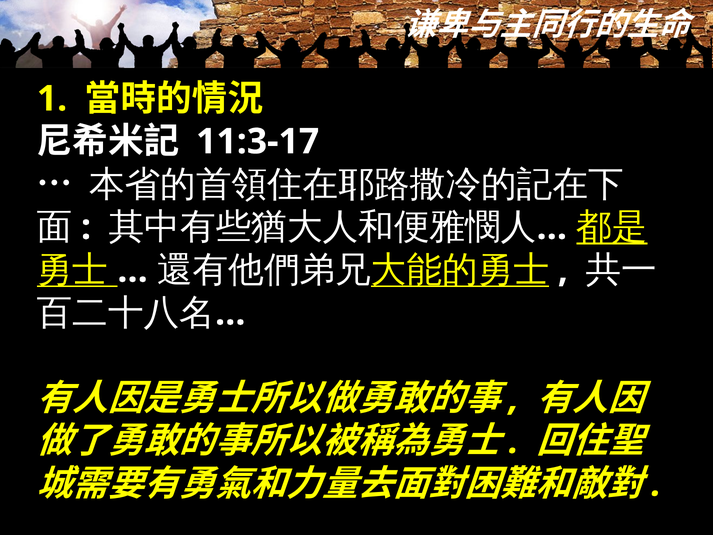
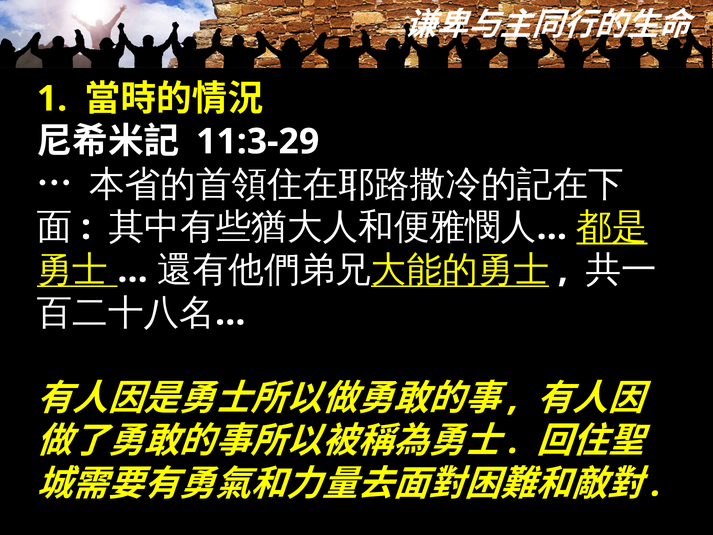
11:3-17: 11:3-17 -> 11:3-29
